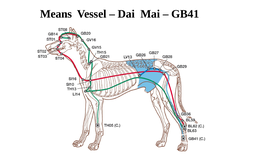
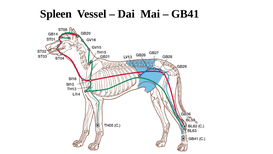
Means: Means -> Spleen
